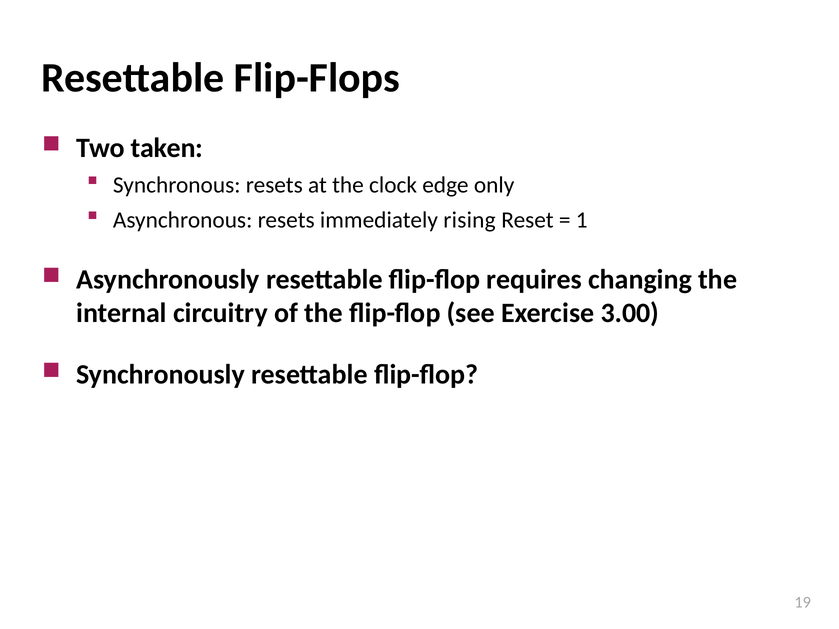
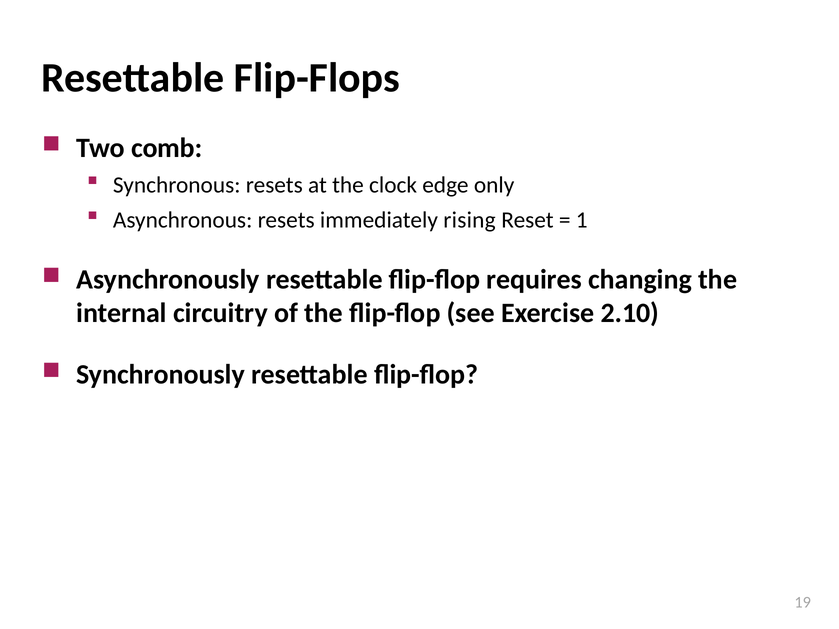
taken: taken -> comb
3.00: 3.00 -> 2.10
